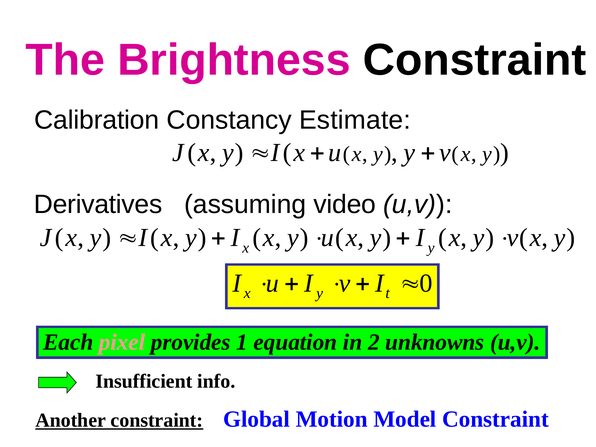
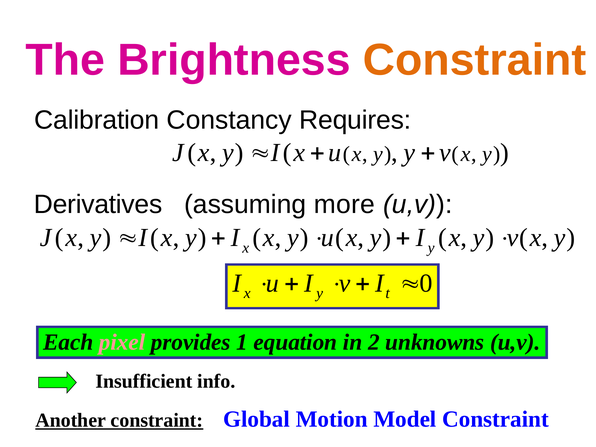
Constraint at (475, 60) colour: black -> orange
Estimate: Estimate -> Requires
video: video -> more
